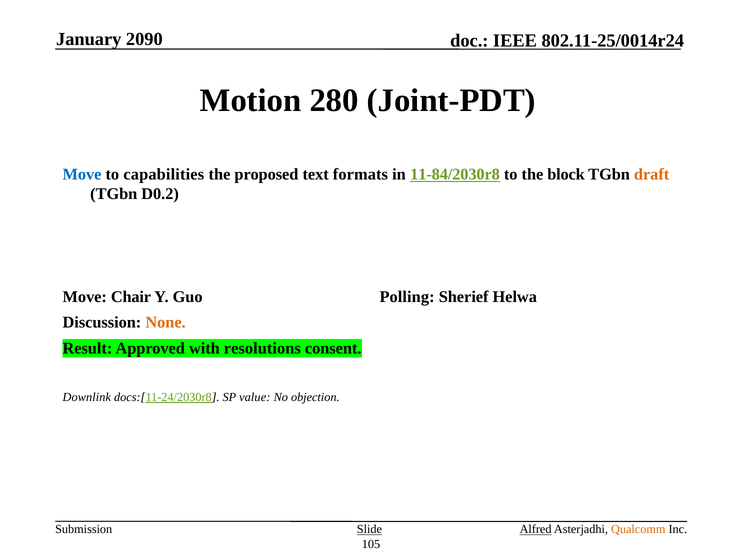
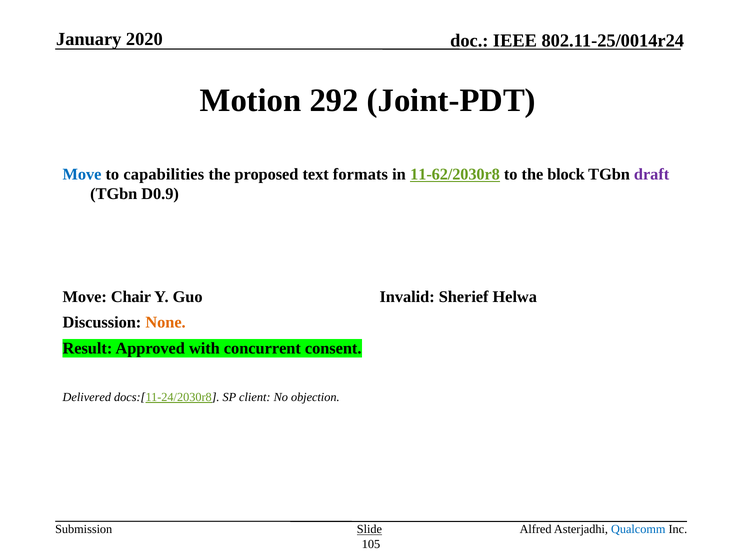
2090: 2090 -> 2020
280: 280 -> 292
11-84/2030r8: 11-84/2030r8 -> 11-62/2030r8
draft colour: orange -> purple
D0.2: D0.2 -> D0.9
Polling: Polling -> Invalid
resolutions: resolutions -> concurrent
Downlink: Downlink -> Delivered
value: value -> client
Alfred underline: present -> none
Qualcomm colour: orange -> blue
